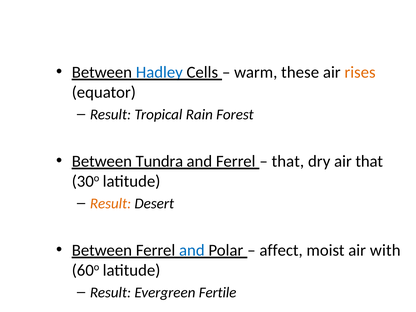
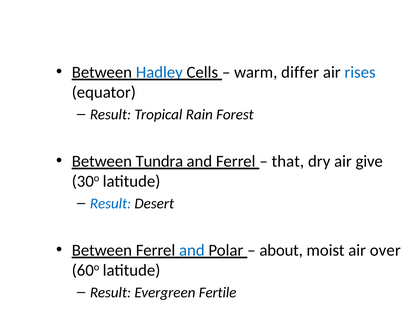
these: these -> differ
rises colour: orange -> blue
air that: that -> give
Result at (111, 204) colour: orange -> blue
affect: affect -> about
with: with -> over
